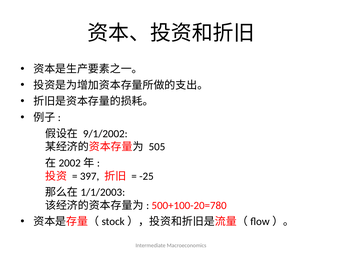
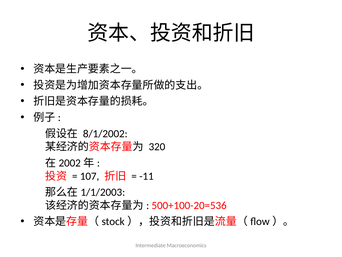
9/1/2002: 9/1/2002 -> 8/1/2002
505: 505 -> 320
397: 397 -> 107
-25: -25 -> -11
500+100-20=780: 500+100-20=780 -> 500+100-20=536
